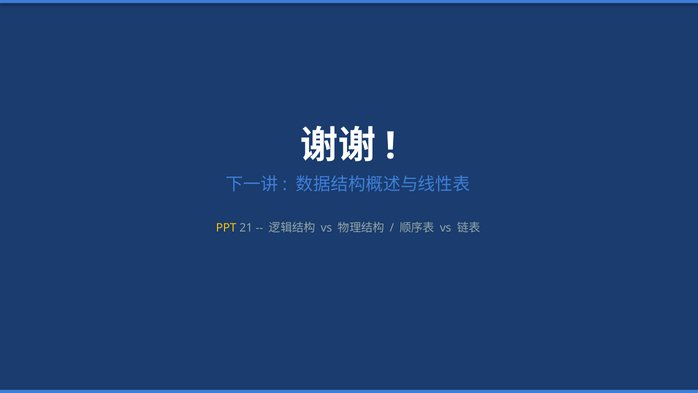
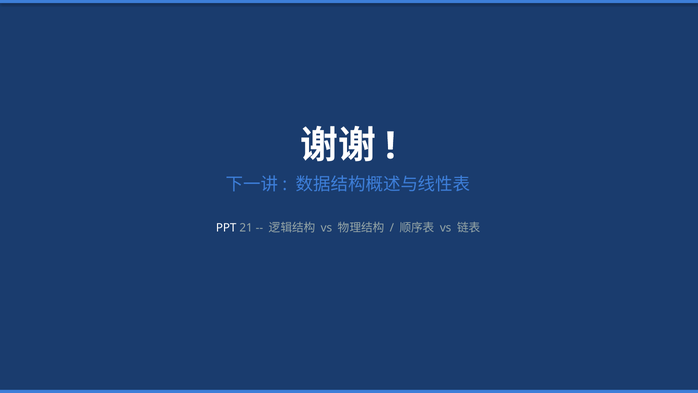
PPT colour: yellow -> white
